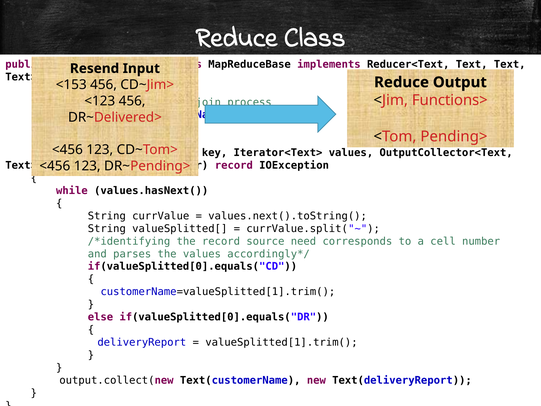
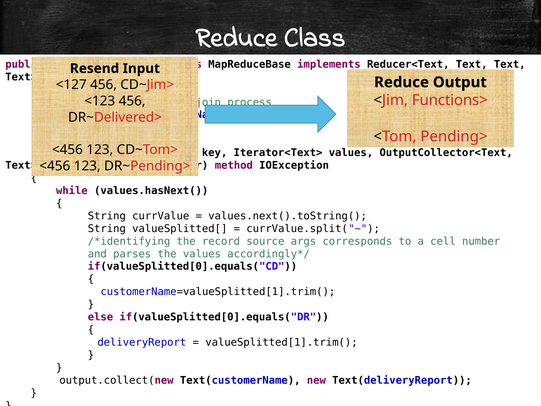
<153: <153 -> <127
record at (234, 165): record -> method
need: need -> args
